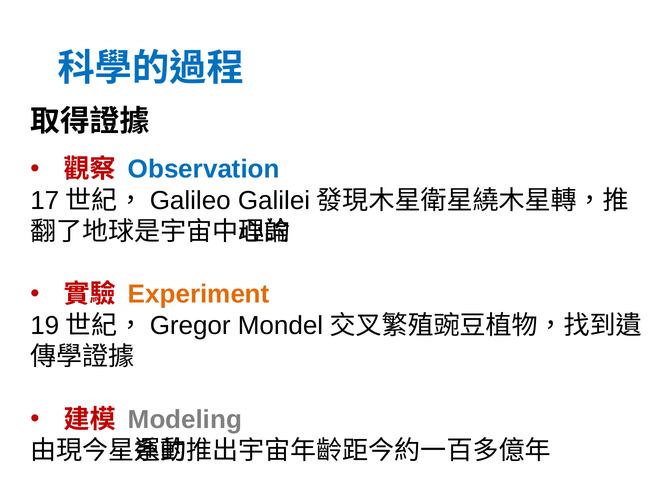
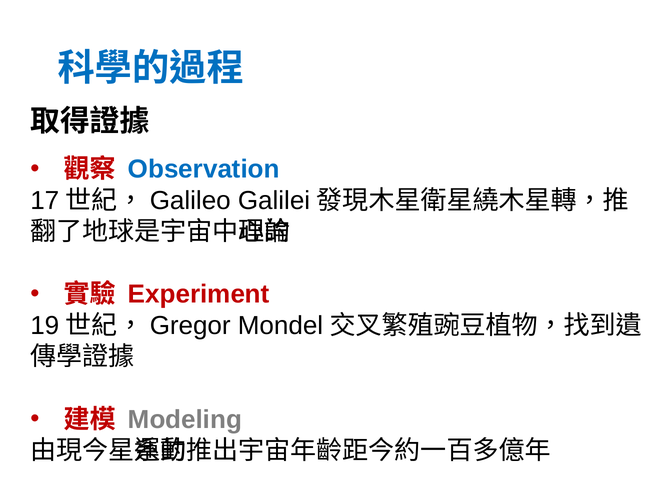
Experiment colour: orange -> red
